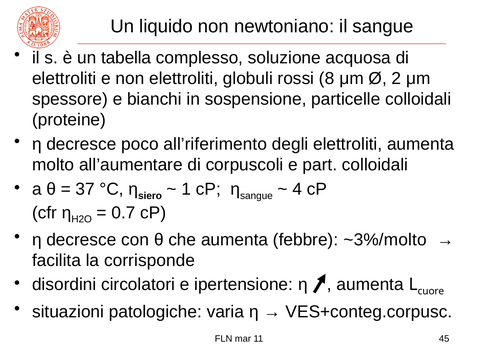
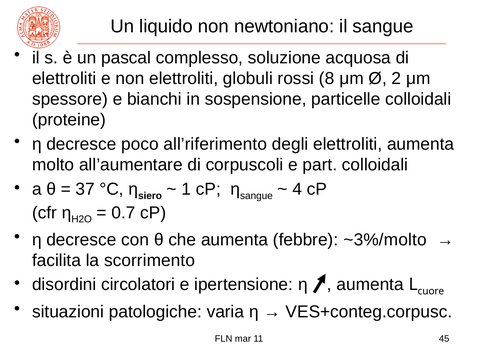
tabella: tabella -> pascal
corrisponde: corrisponde -> scorrimento
